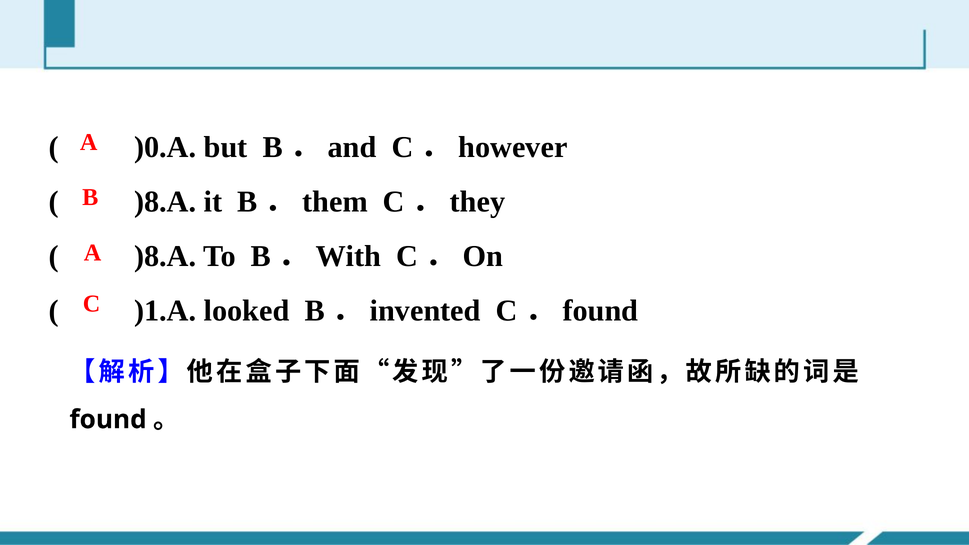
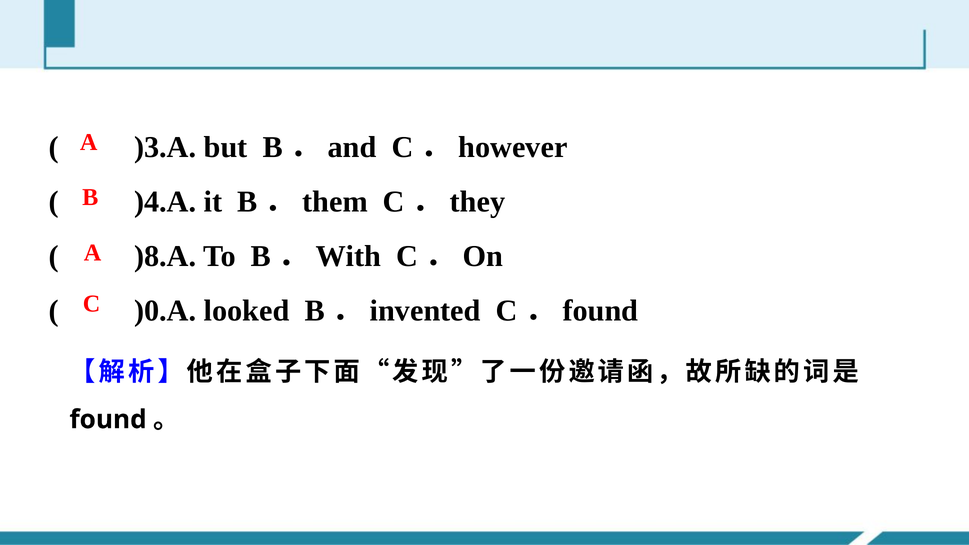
)0.A: )0.A -> )3.A
)8.A at (165, 202): )8.A -> )4.A
)1.A: )1.A -> )0.A
